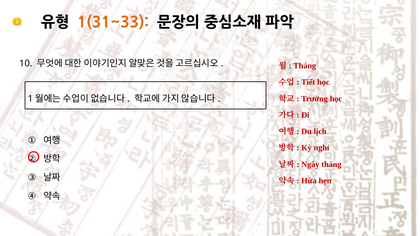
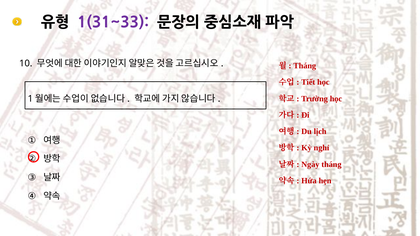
1(31~33 colour: orange -> purple
